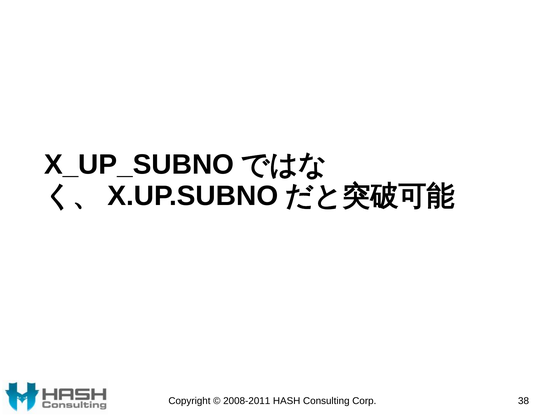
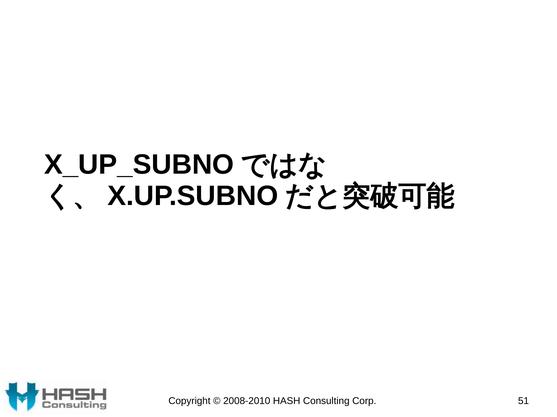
2008-2011: 2008-2011 -> 2008-2010
38: 38 -> 51
